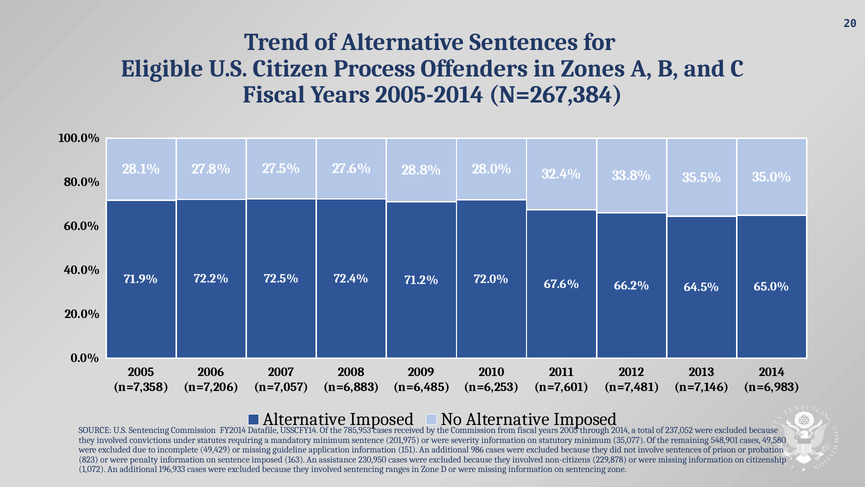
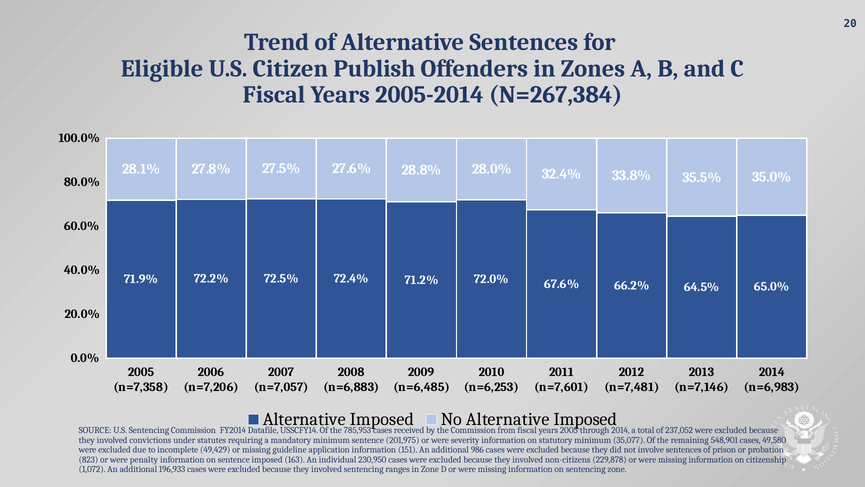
Process: Process -> Publish
assistance: assistance -> individual
